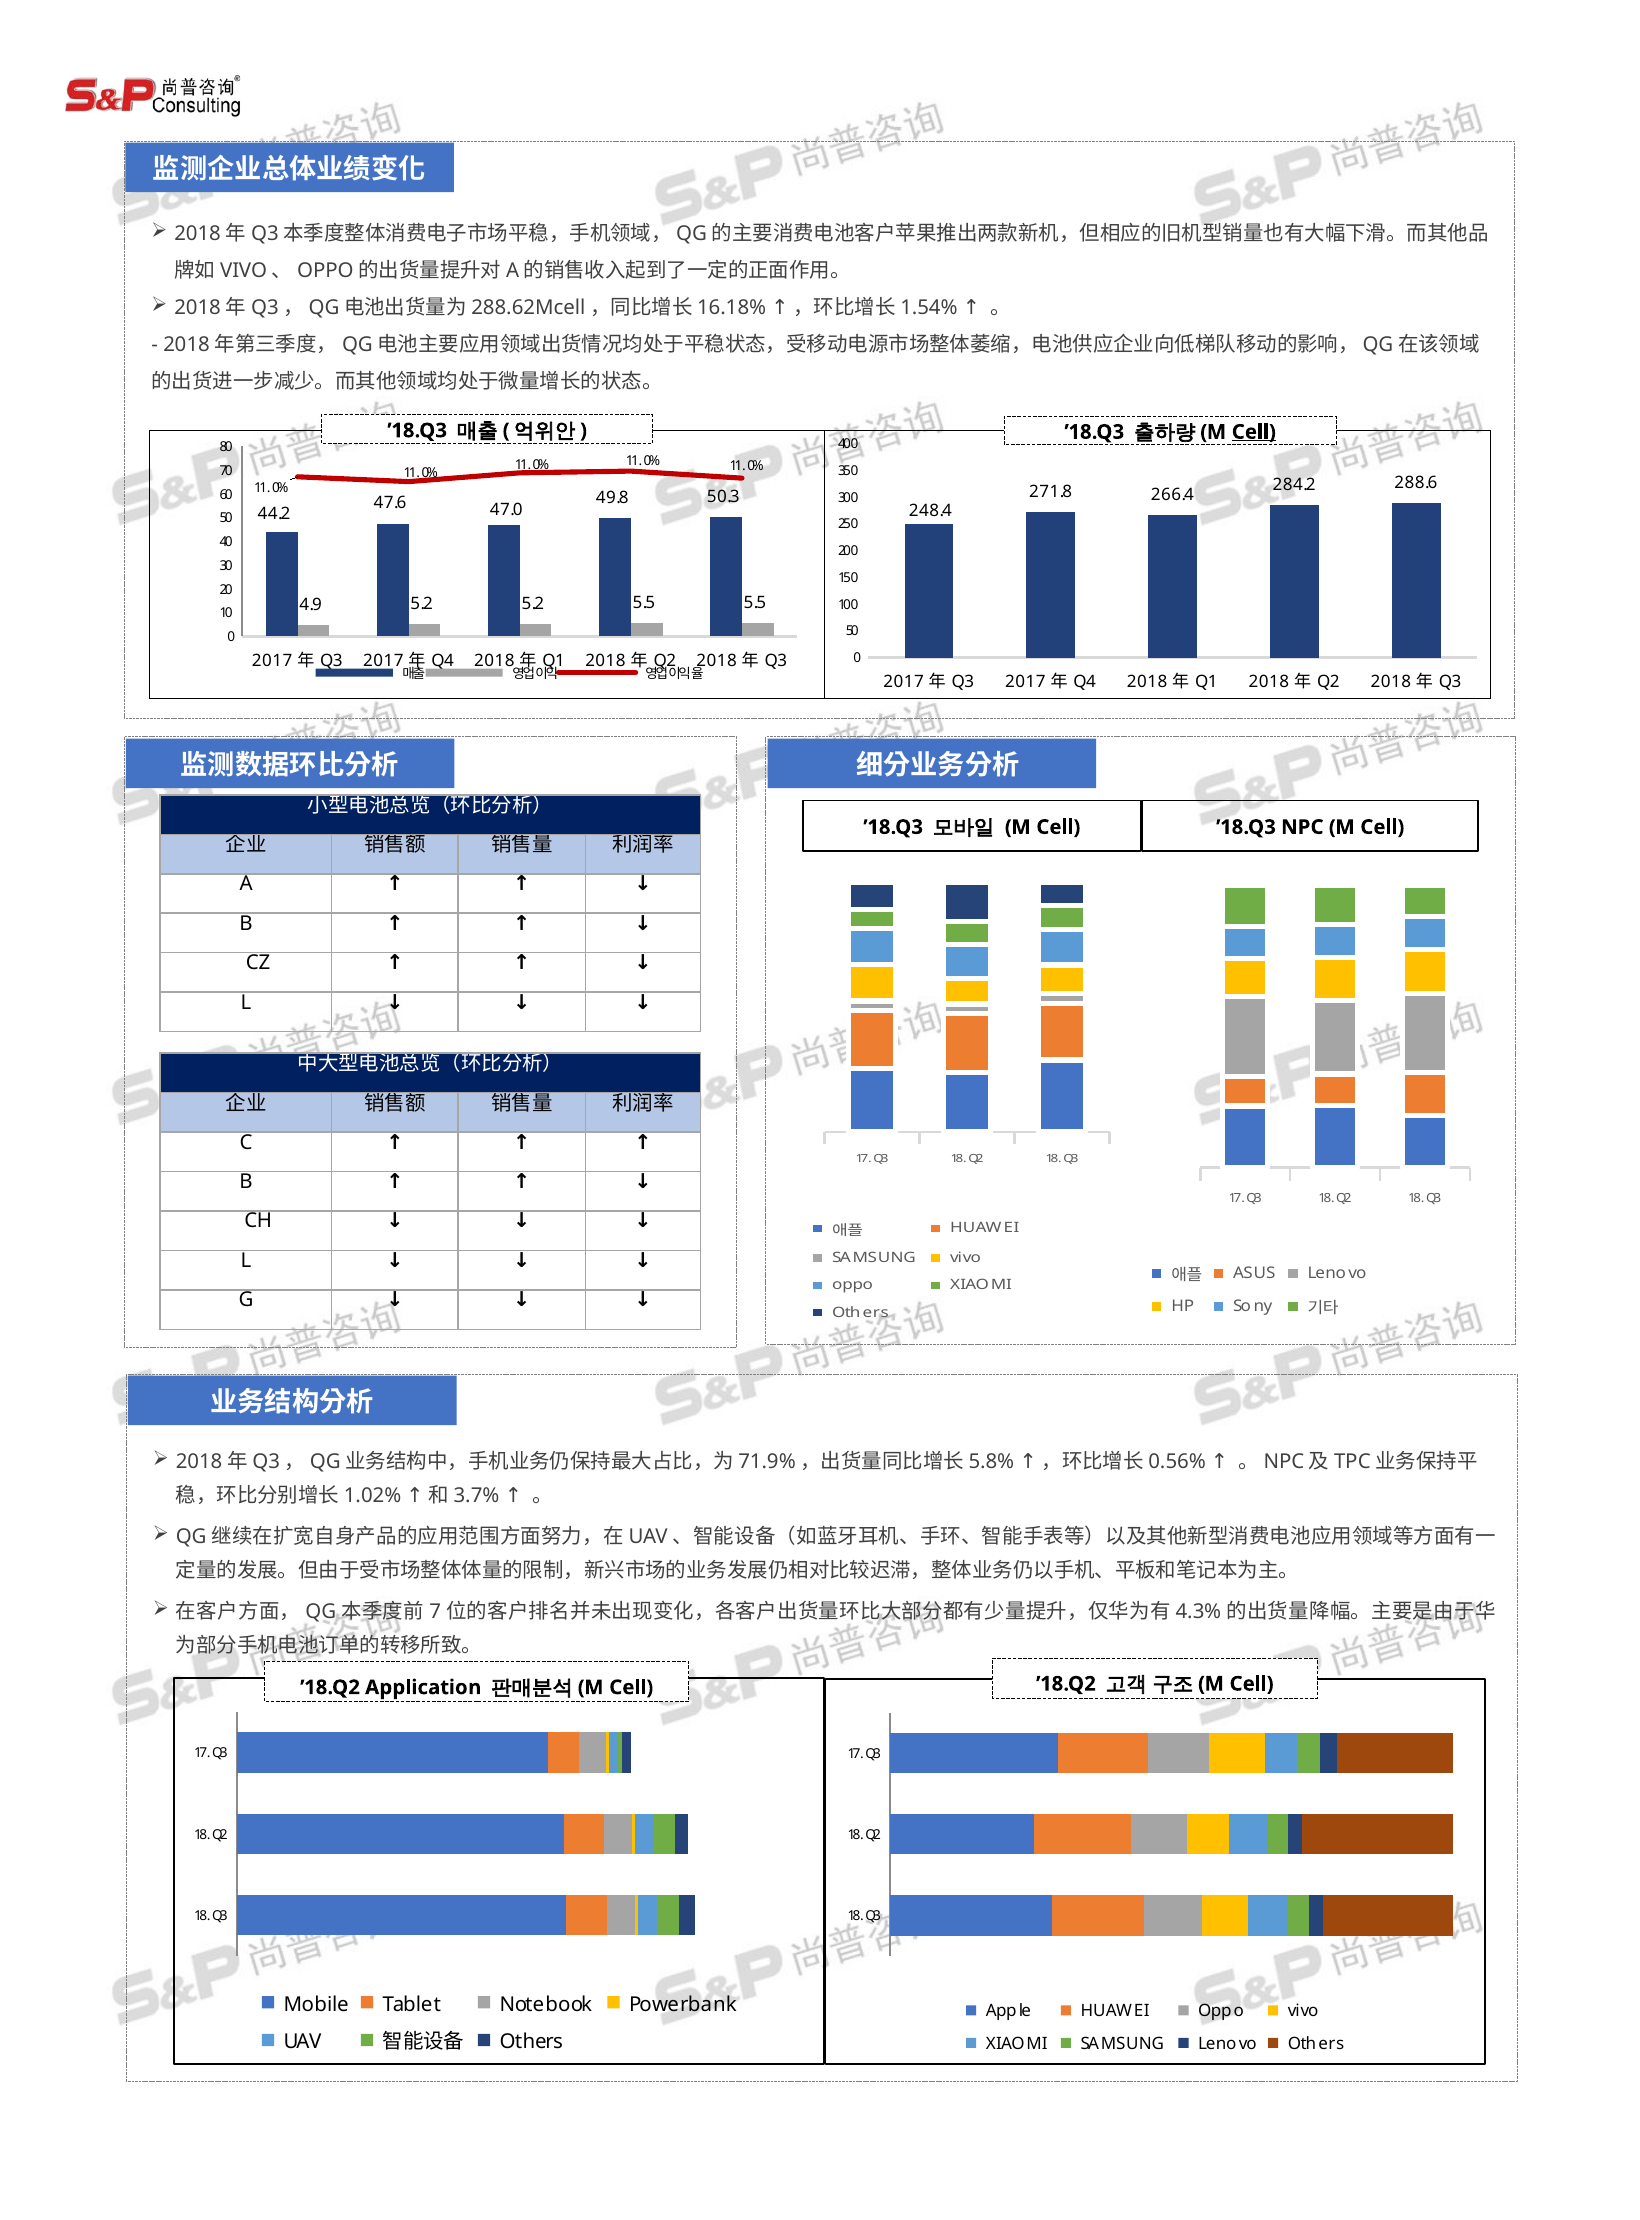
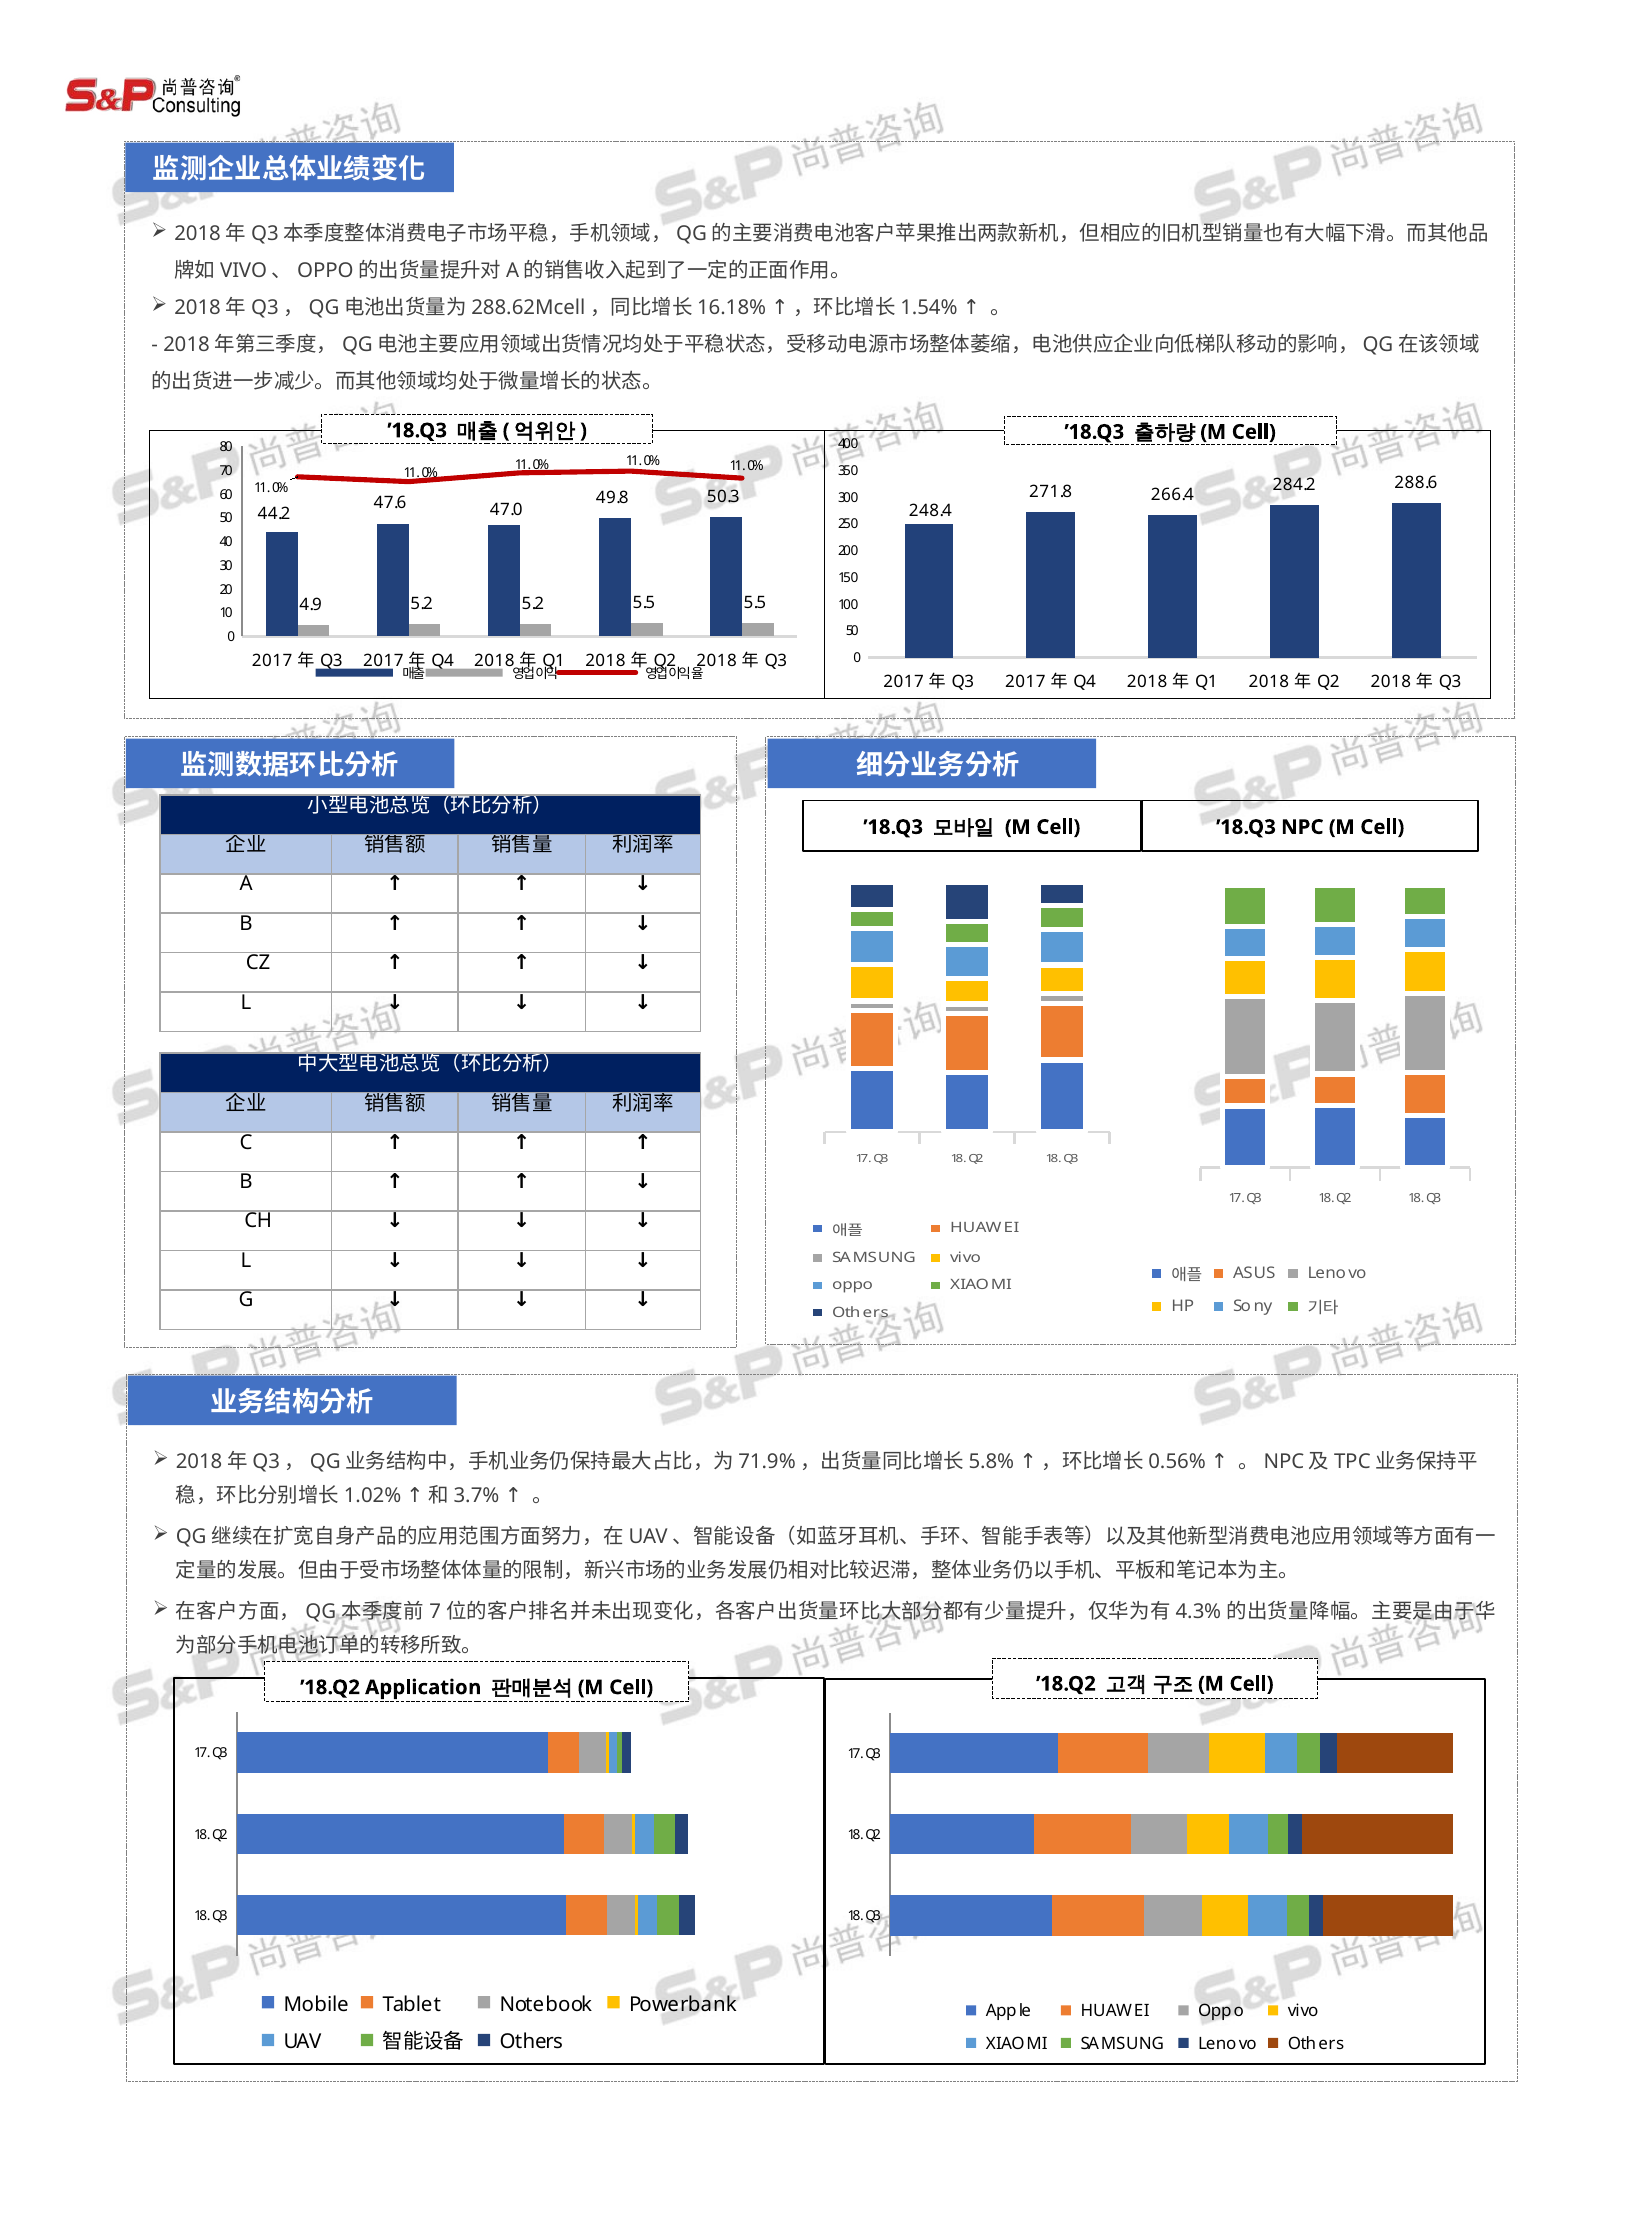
Cell at (1254, 432) underline: present -> none
